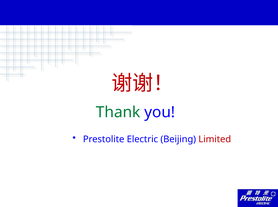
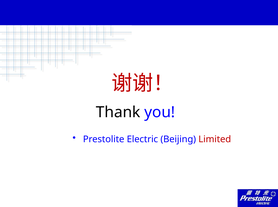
Thank colour: green -> black
